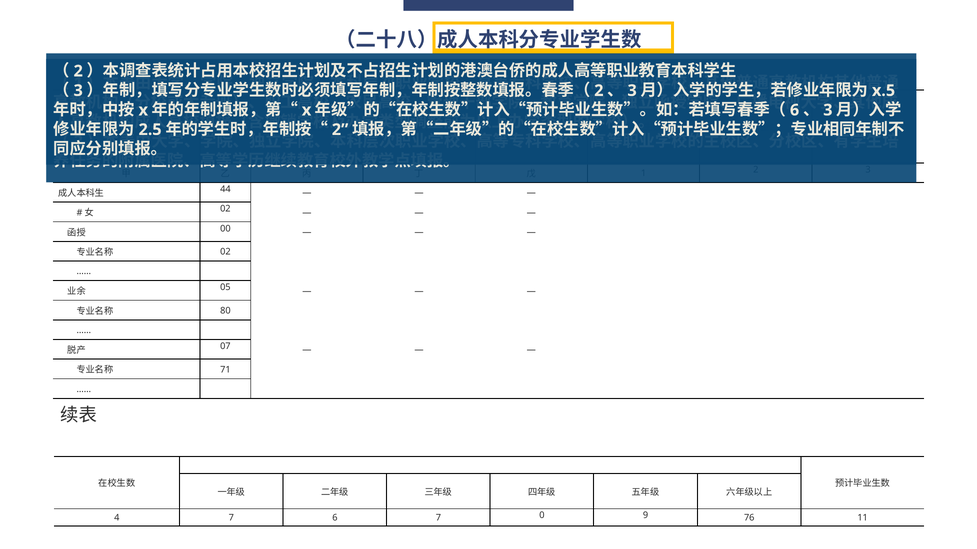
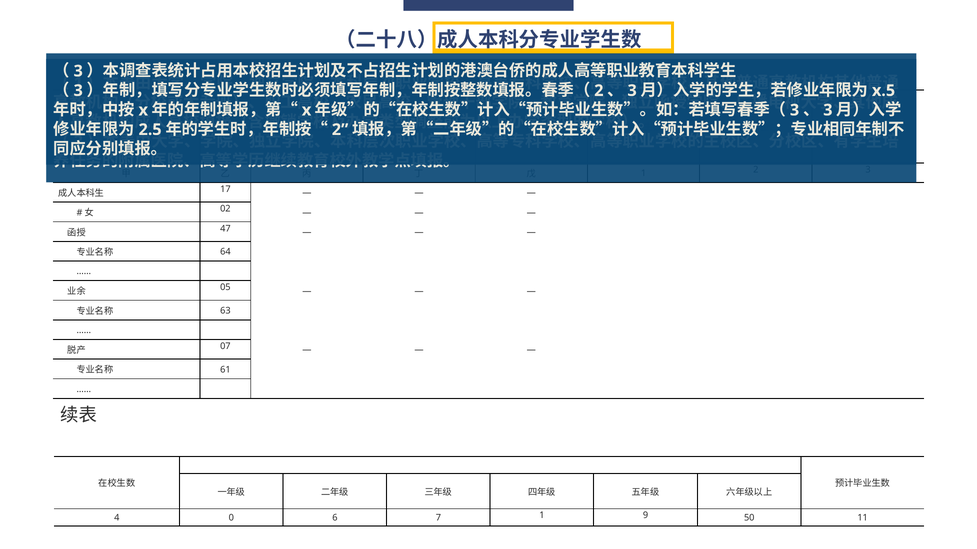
2 at (78, 71): 2 -> 3
6 at (795, 110): 6 -> 3
44: 44 -> 17
00: 00 -> 47
02 at (225, 252): 02 -> 64
80: 80 -> 63
71: 71 -> 61
4 7: 7 -> 0
7 0: 0 -> 1
76: 76 -> 50
